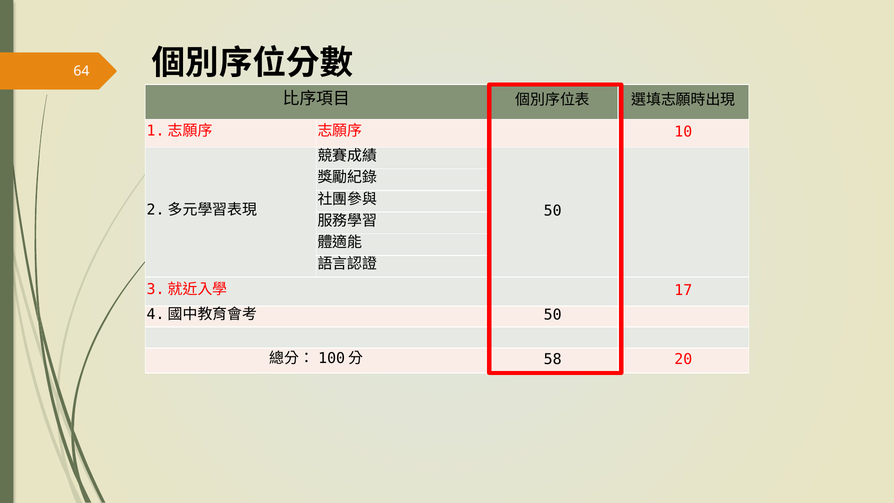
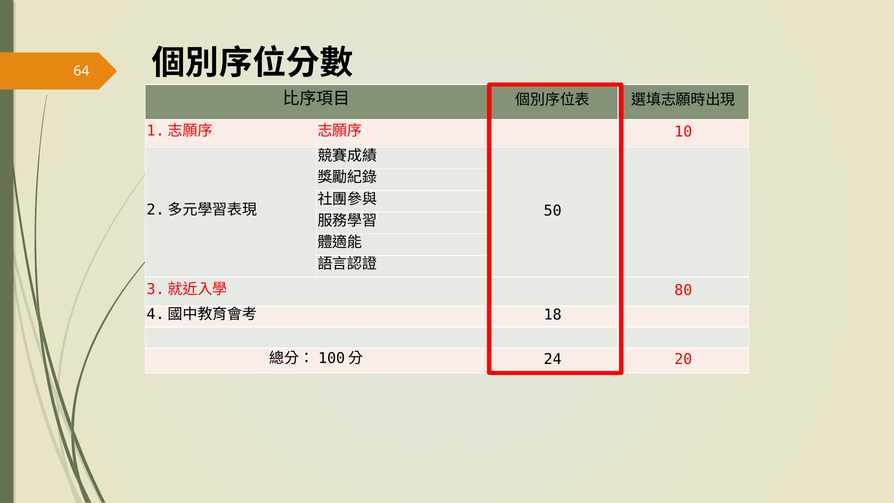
17: 17 -> 80
50 at (553, 315): 50 -> 18
58: 58 -> 24
